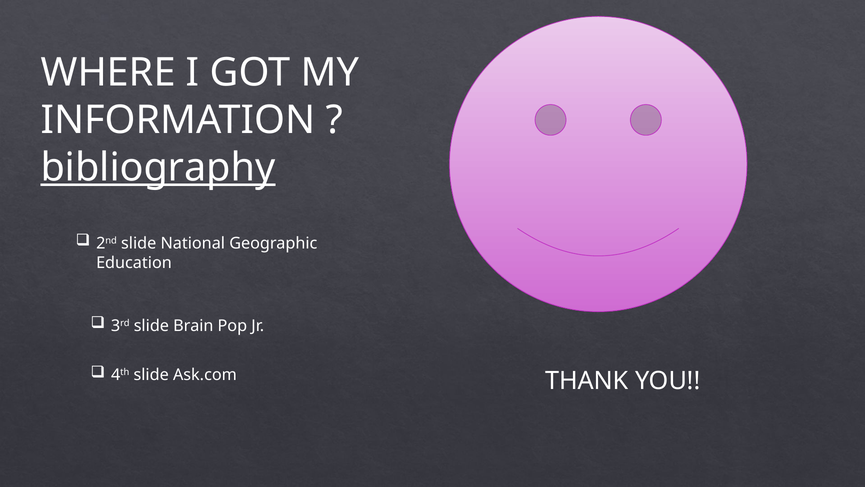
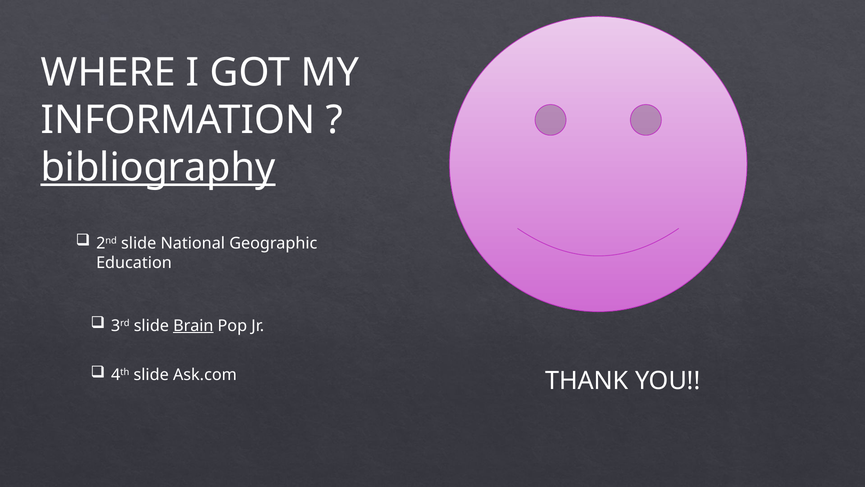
Brain underline: none -> present
